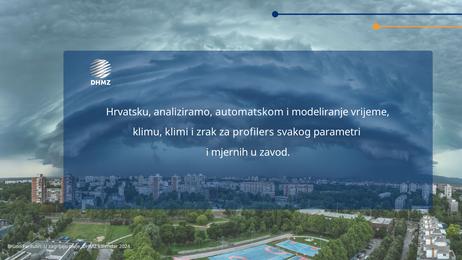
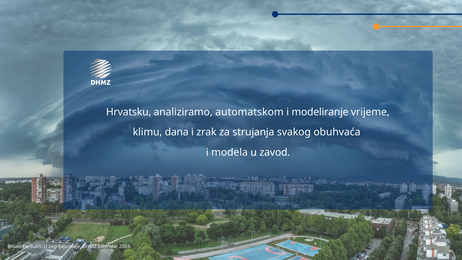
klimi: klimi -> dana
profilers: profilers -> strujanja
parametri: parametri -> obuhvaća
mjernih: mjernih -> modela
